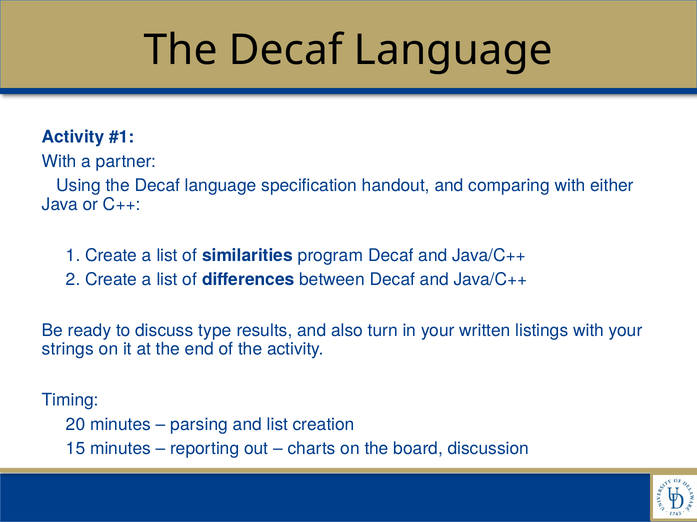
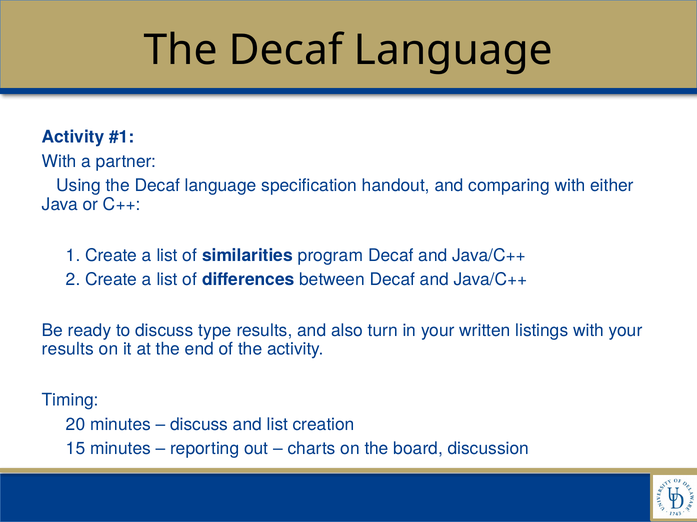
strings at (68, 350): strings -> results
parsing at (199, 425): parsing -> discuss
